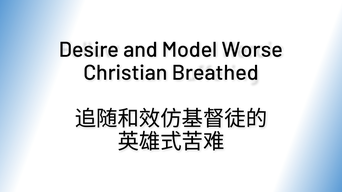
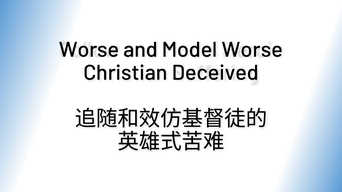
Desire at (89, 50): Desire -> Worse
Breathed: Breathed -> Deceived
